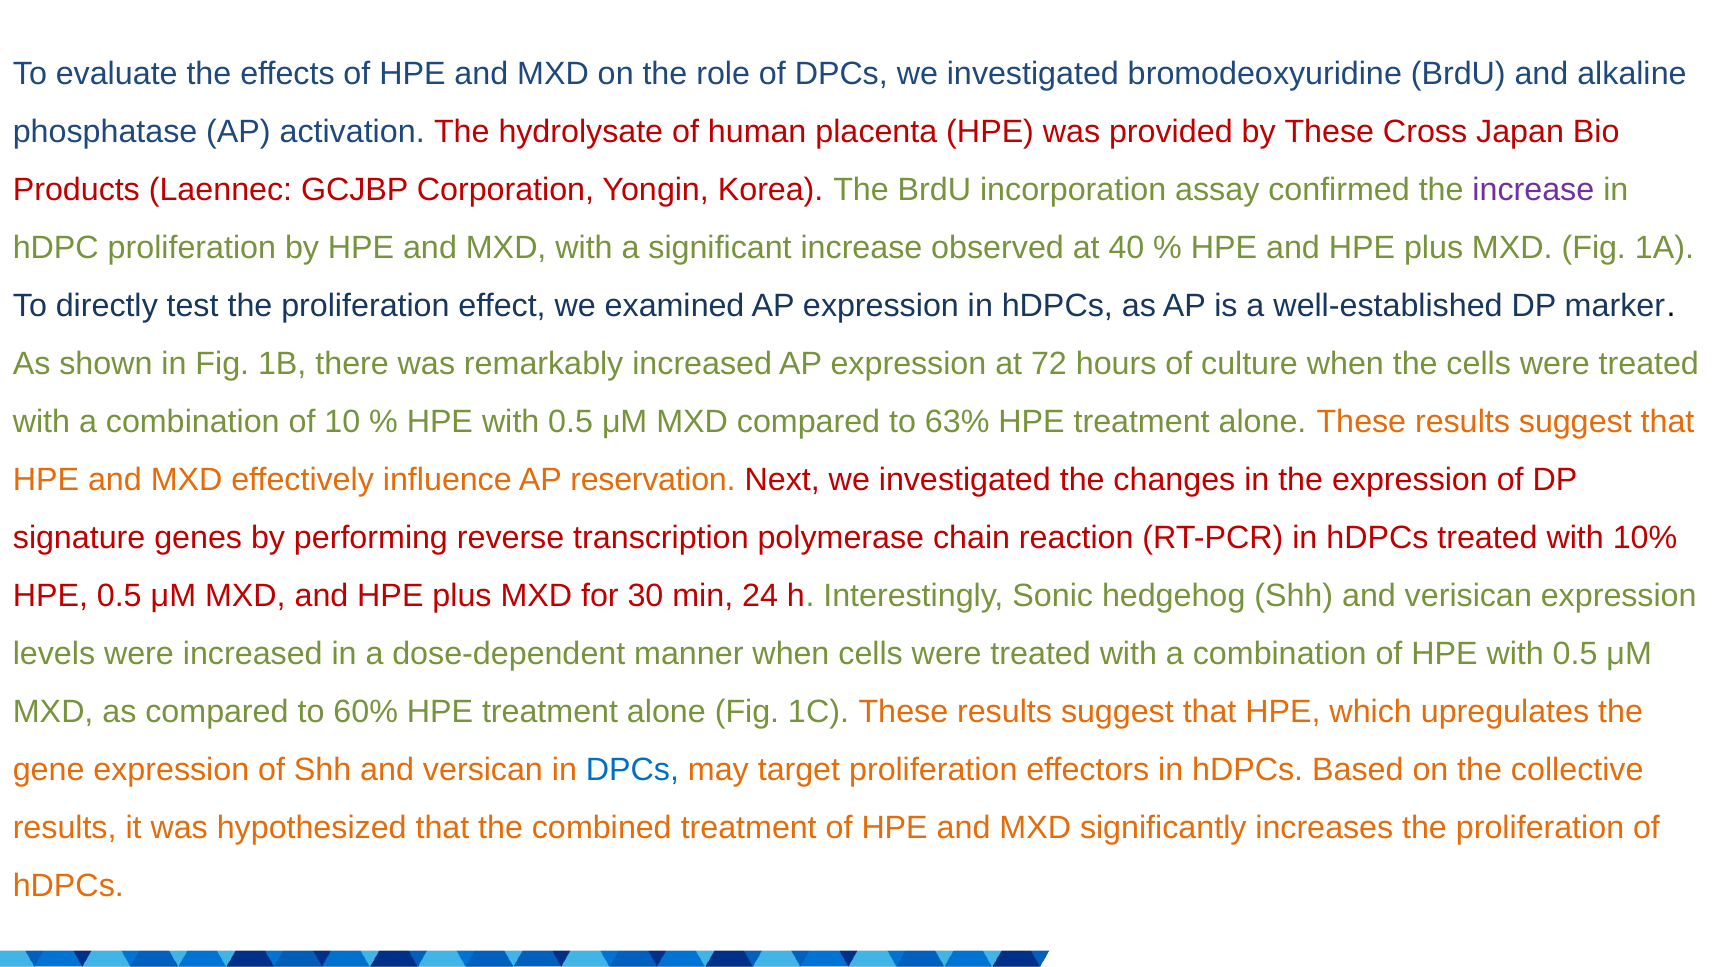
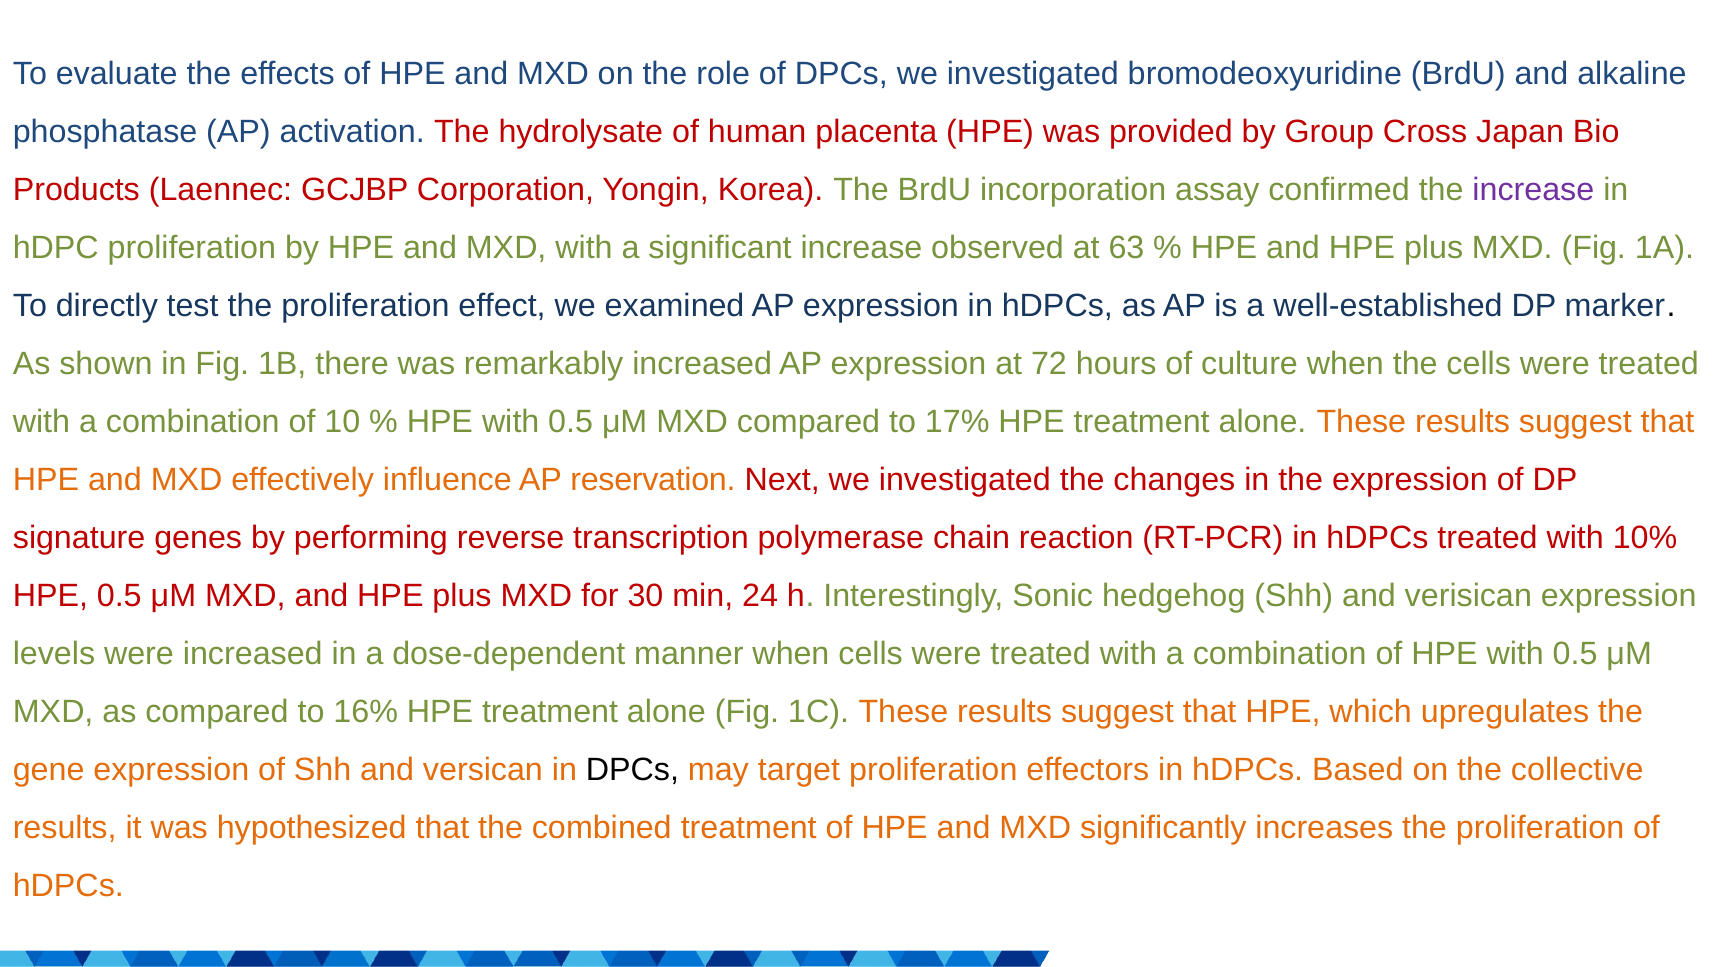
by These: These -> Group
40: 40 -> 63
63%: 63% -> 17%
60%: 60% -> 16%
DPCs at (632, 771) colour: blue -> black
